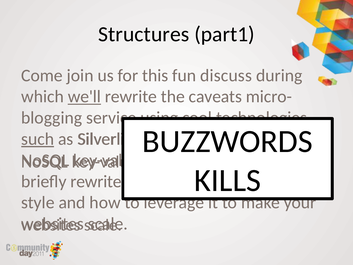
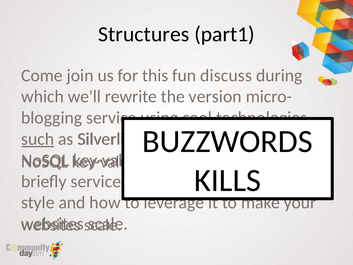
we'll at (84, 97) underline: present -> none
caveats: caveats -> version
briefly rewrite: rewrite -> service
